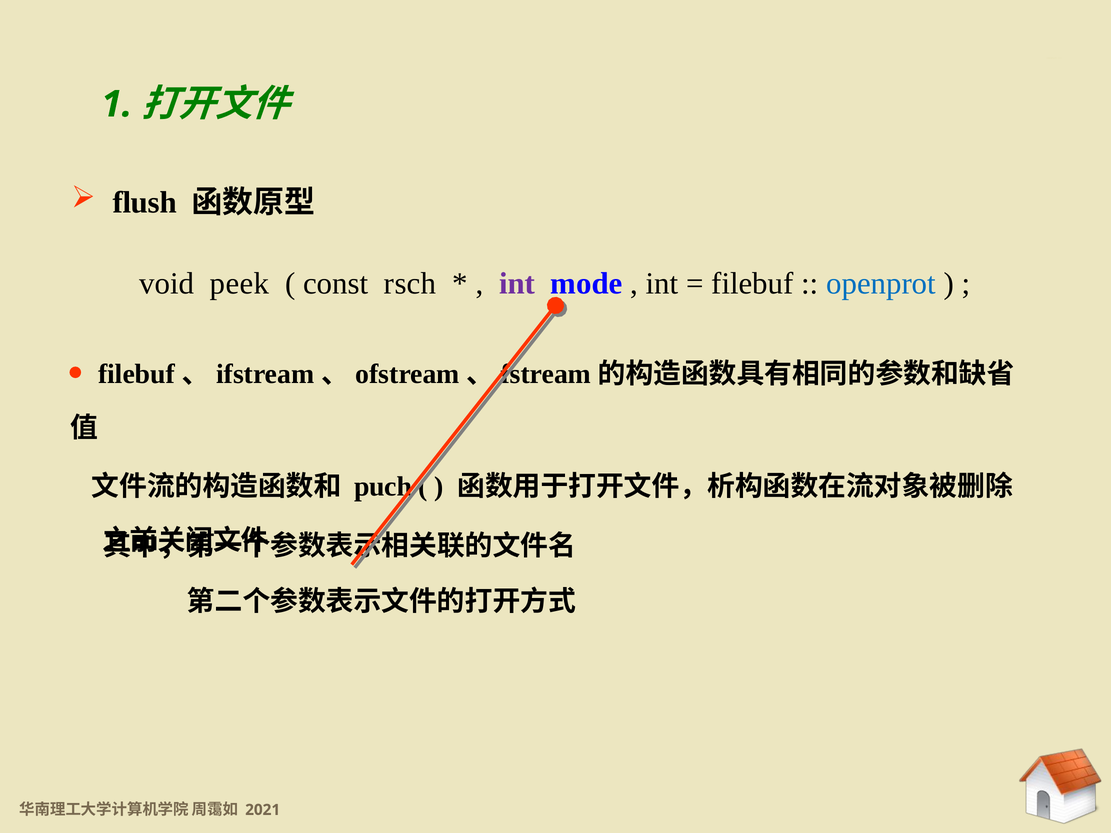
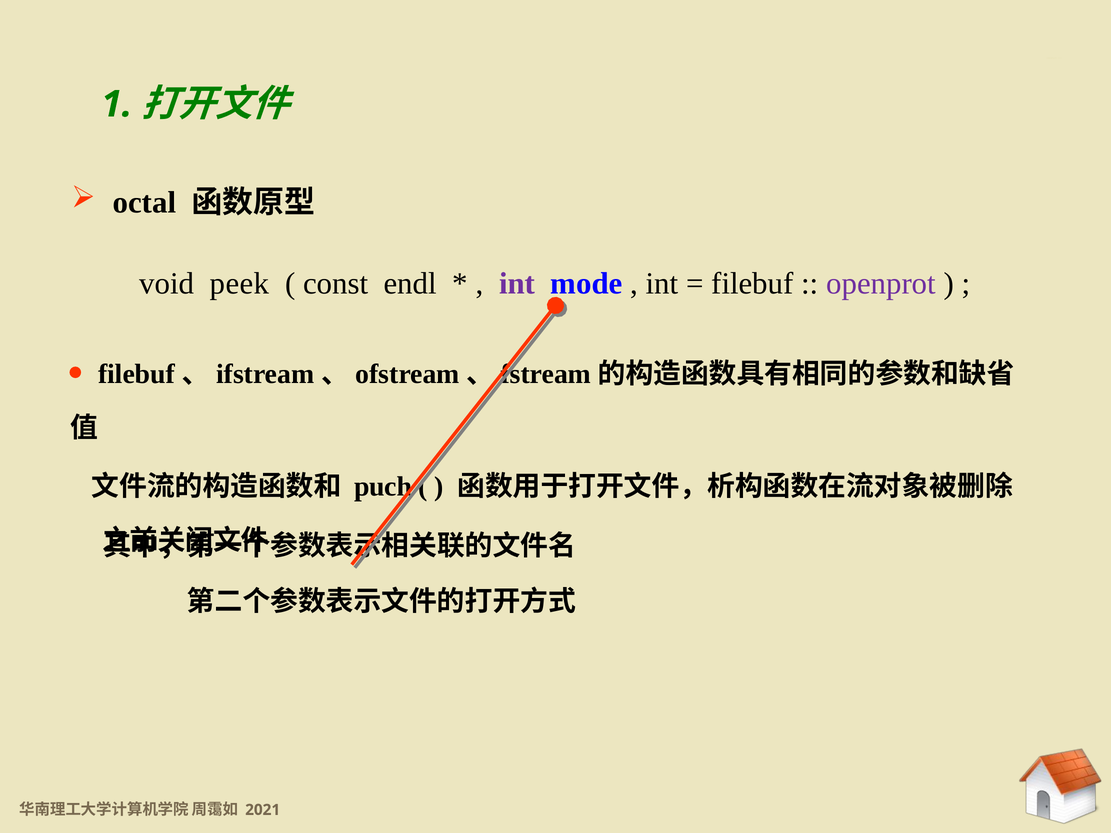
flush: flush -> octal
rsch: rsch -> endl
openprot colour: blue -> purple
